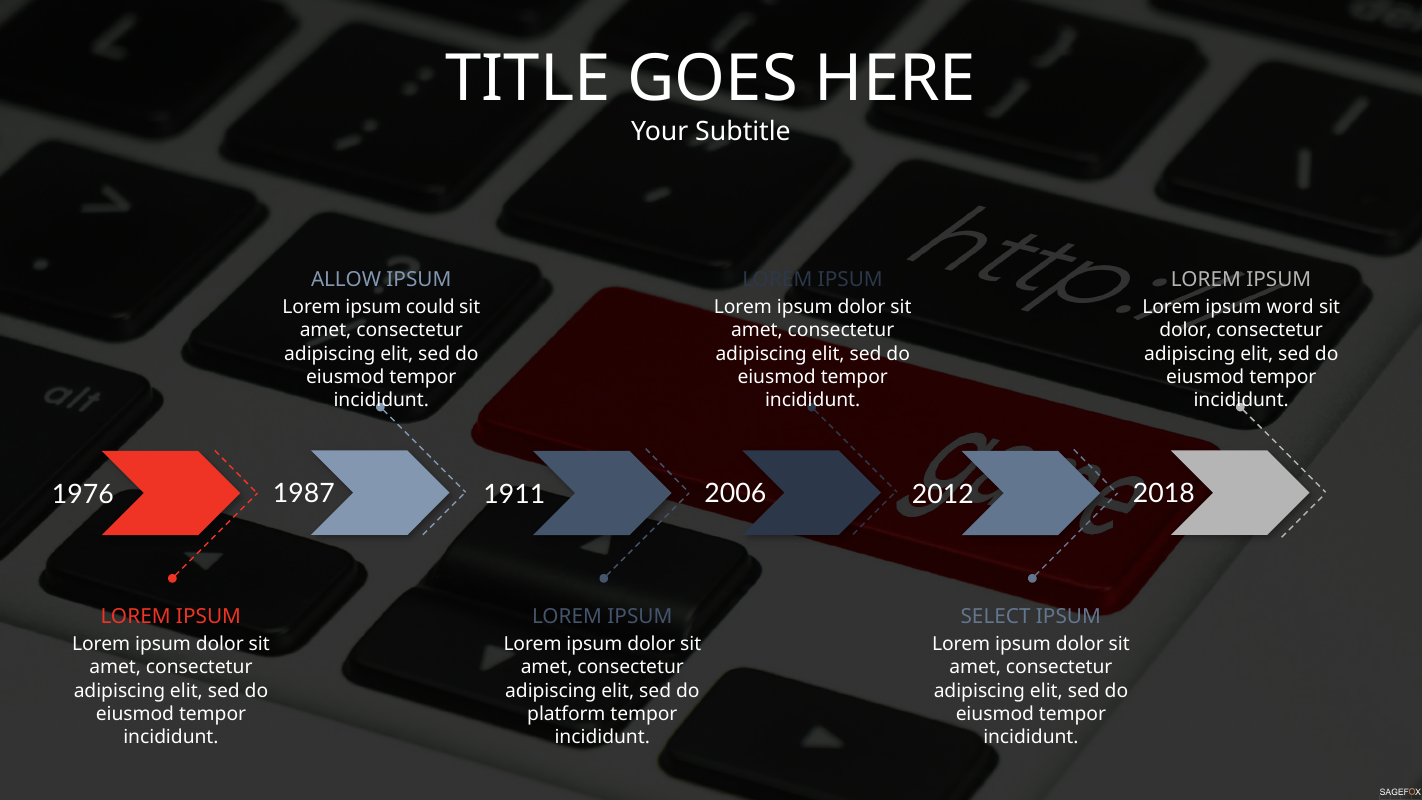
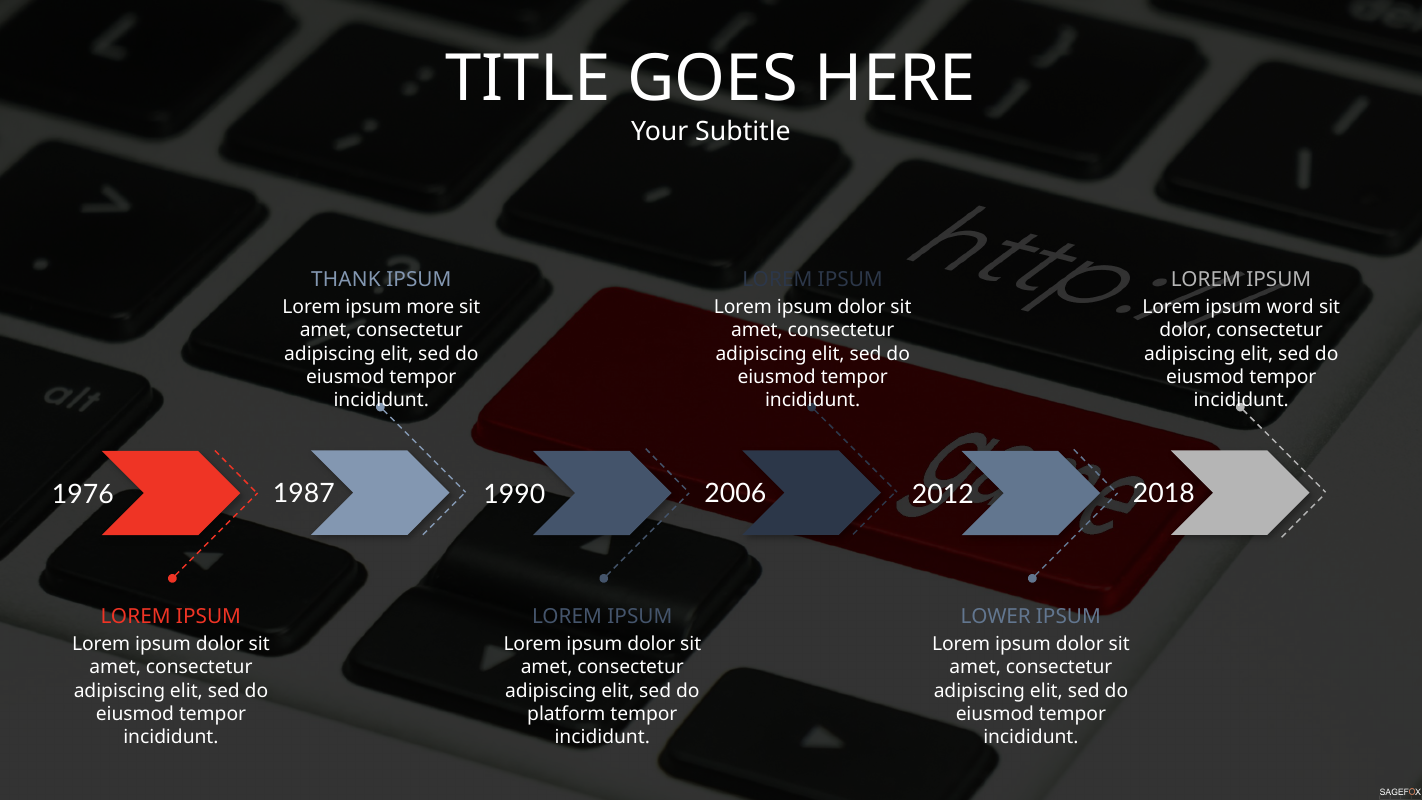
ALLOW: ALLOW -> THANK
could: could -> more
1911: 1911 -> 1990
SELECT: SELECT -> LOWER
